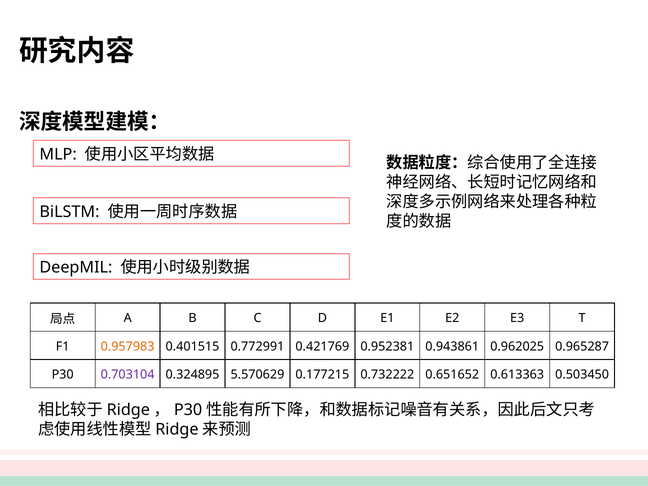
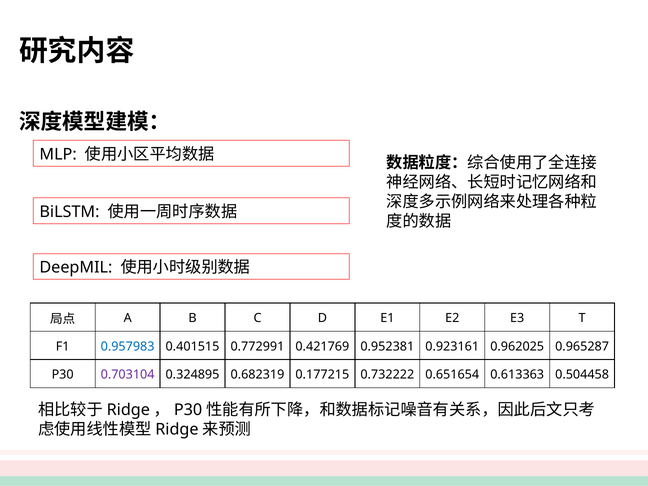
0.957983 colour: orange -> blue
0.943861: 0.943861 -> 0.923161
5.570629: 5.570629 -> 0.682319
0.651652: 0.651652 -> 0.651654
0.503450: 0.503450 -> 0.504458
